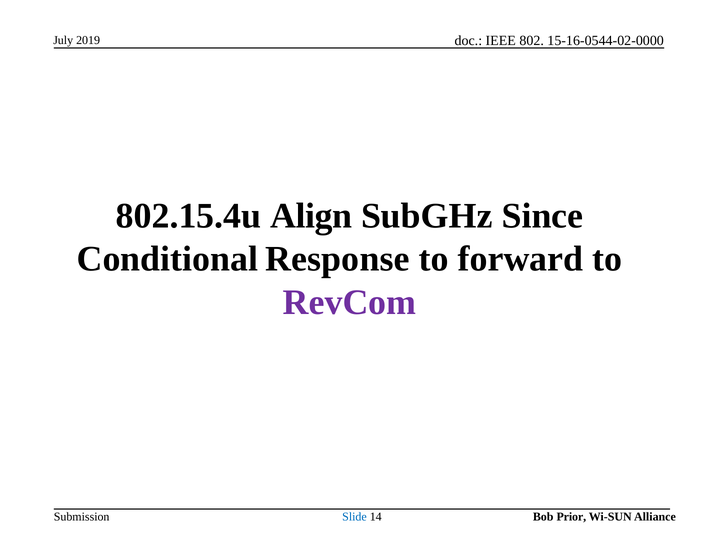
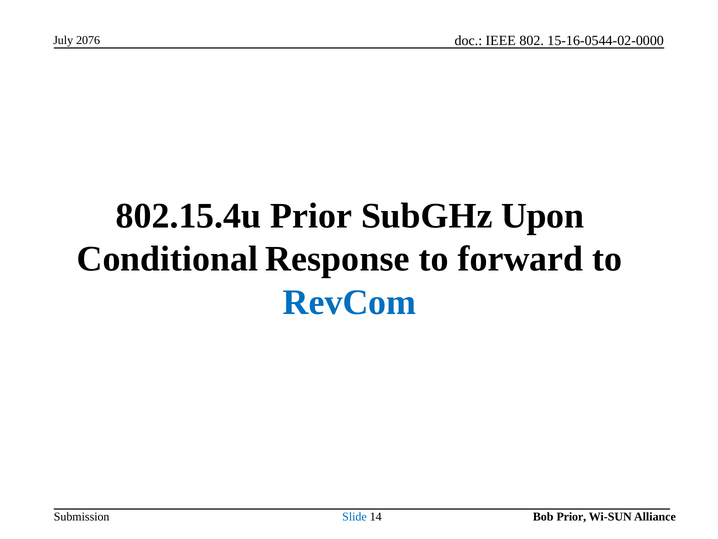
2019: 2019 -> 2076
802.15.4u Align: Align -> Prior
Since: Since -> Upon
RevCom colour: purple -> blue
